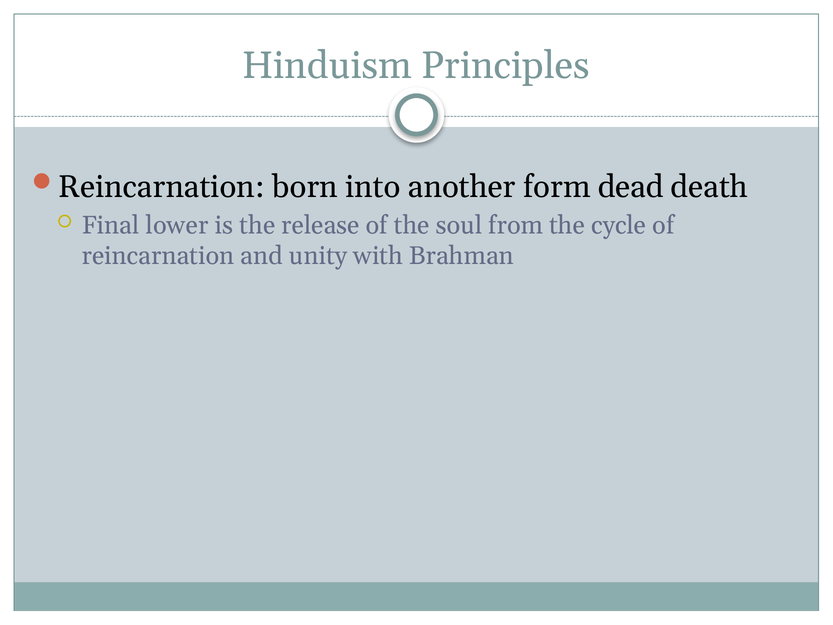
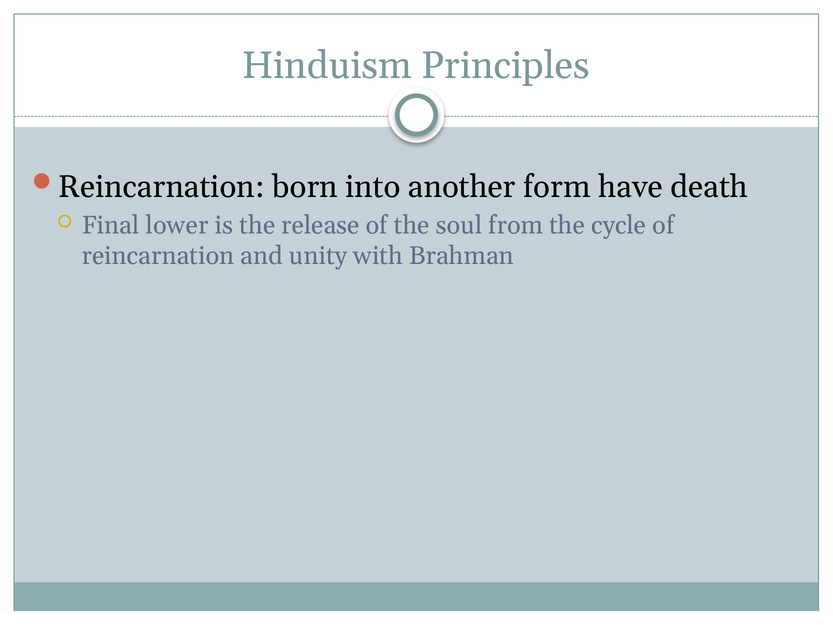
dead: dead -> have
